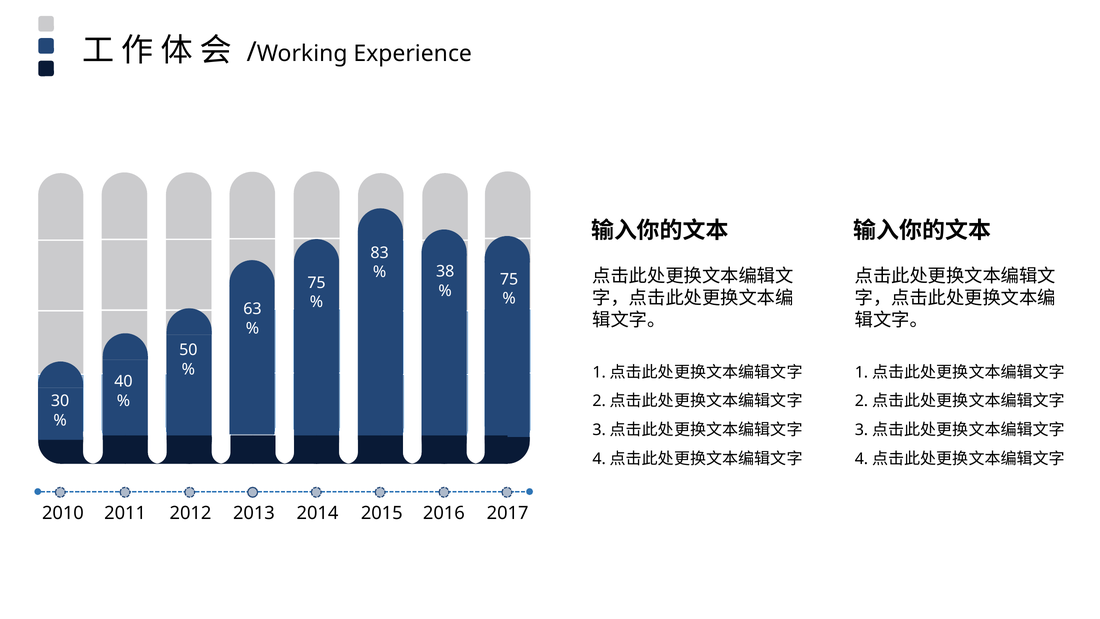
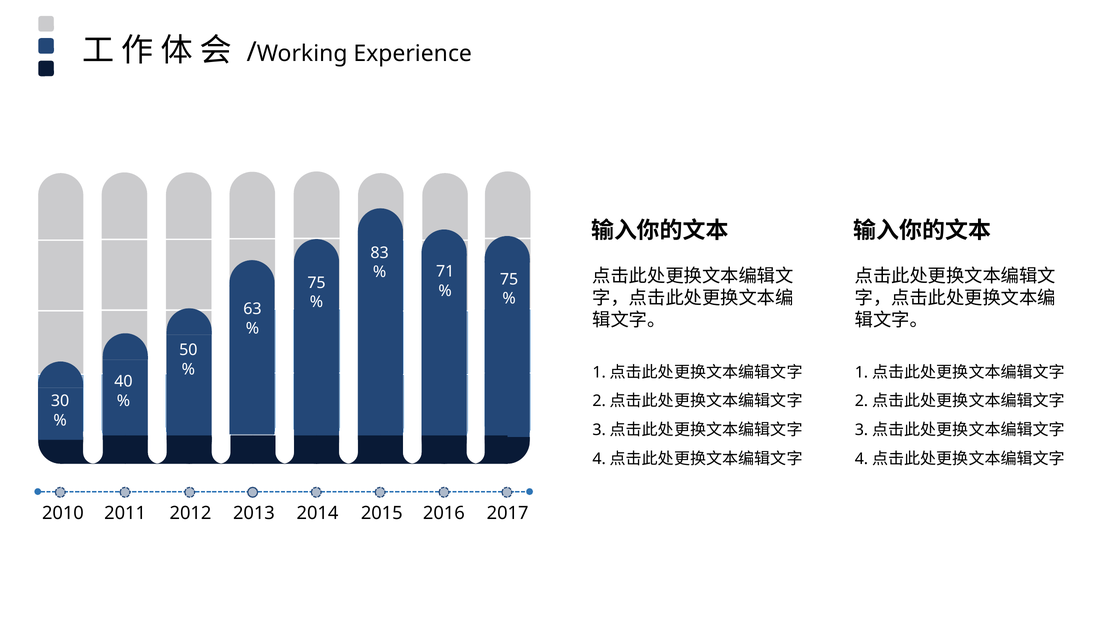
38: 38 -> 71
